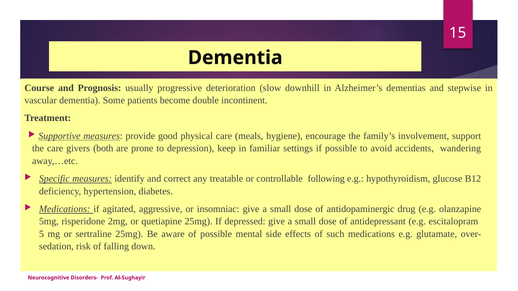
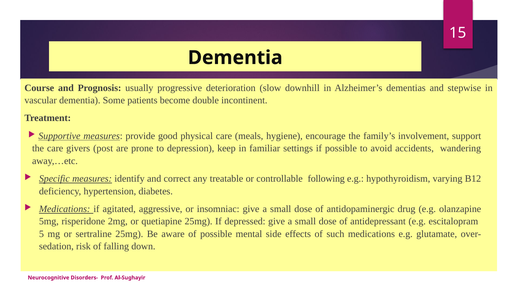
both: both -> post
glucose: glucose -> varying
